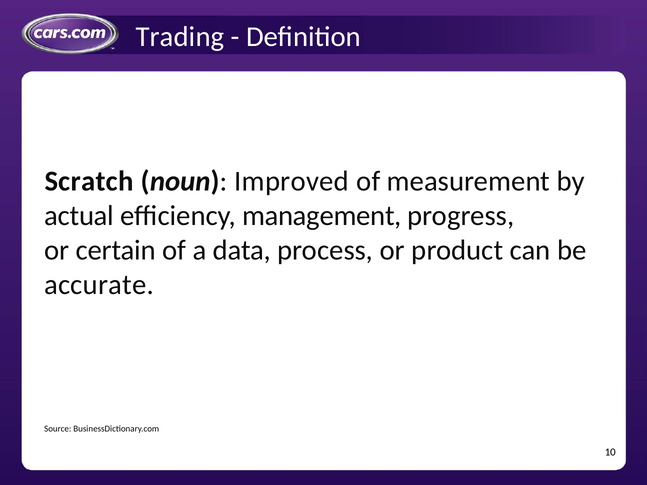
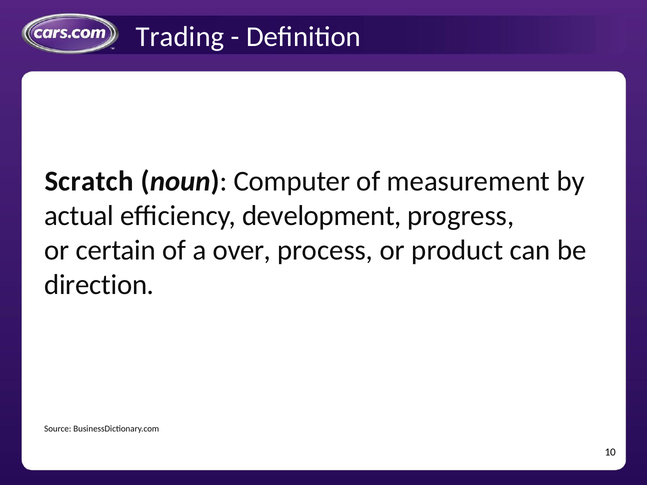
Improved: Improved -> Computer
management: management -> development
data: data -> over
accurate: accurate -> direction
